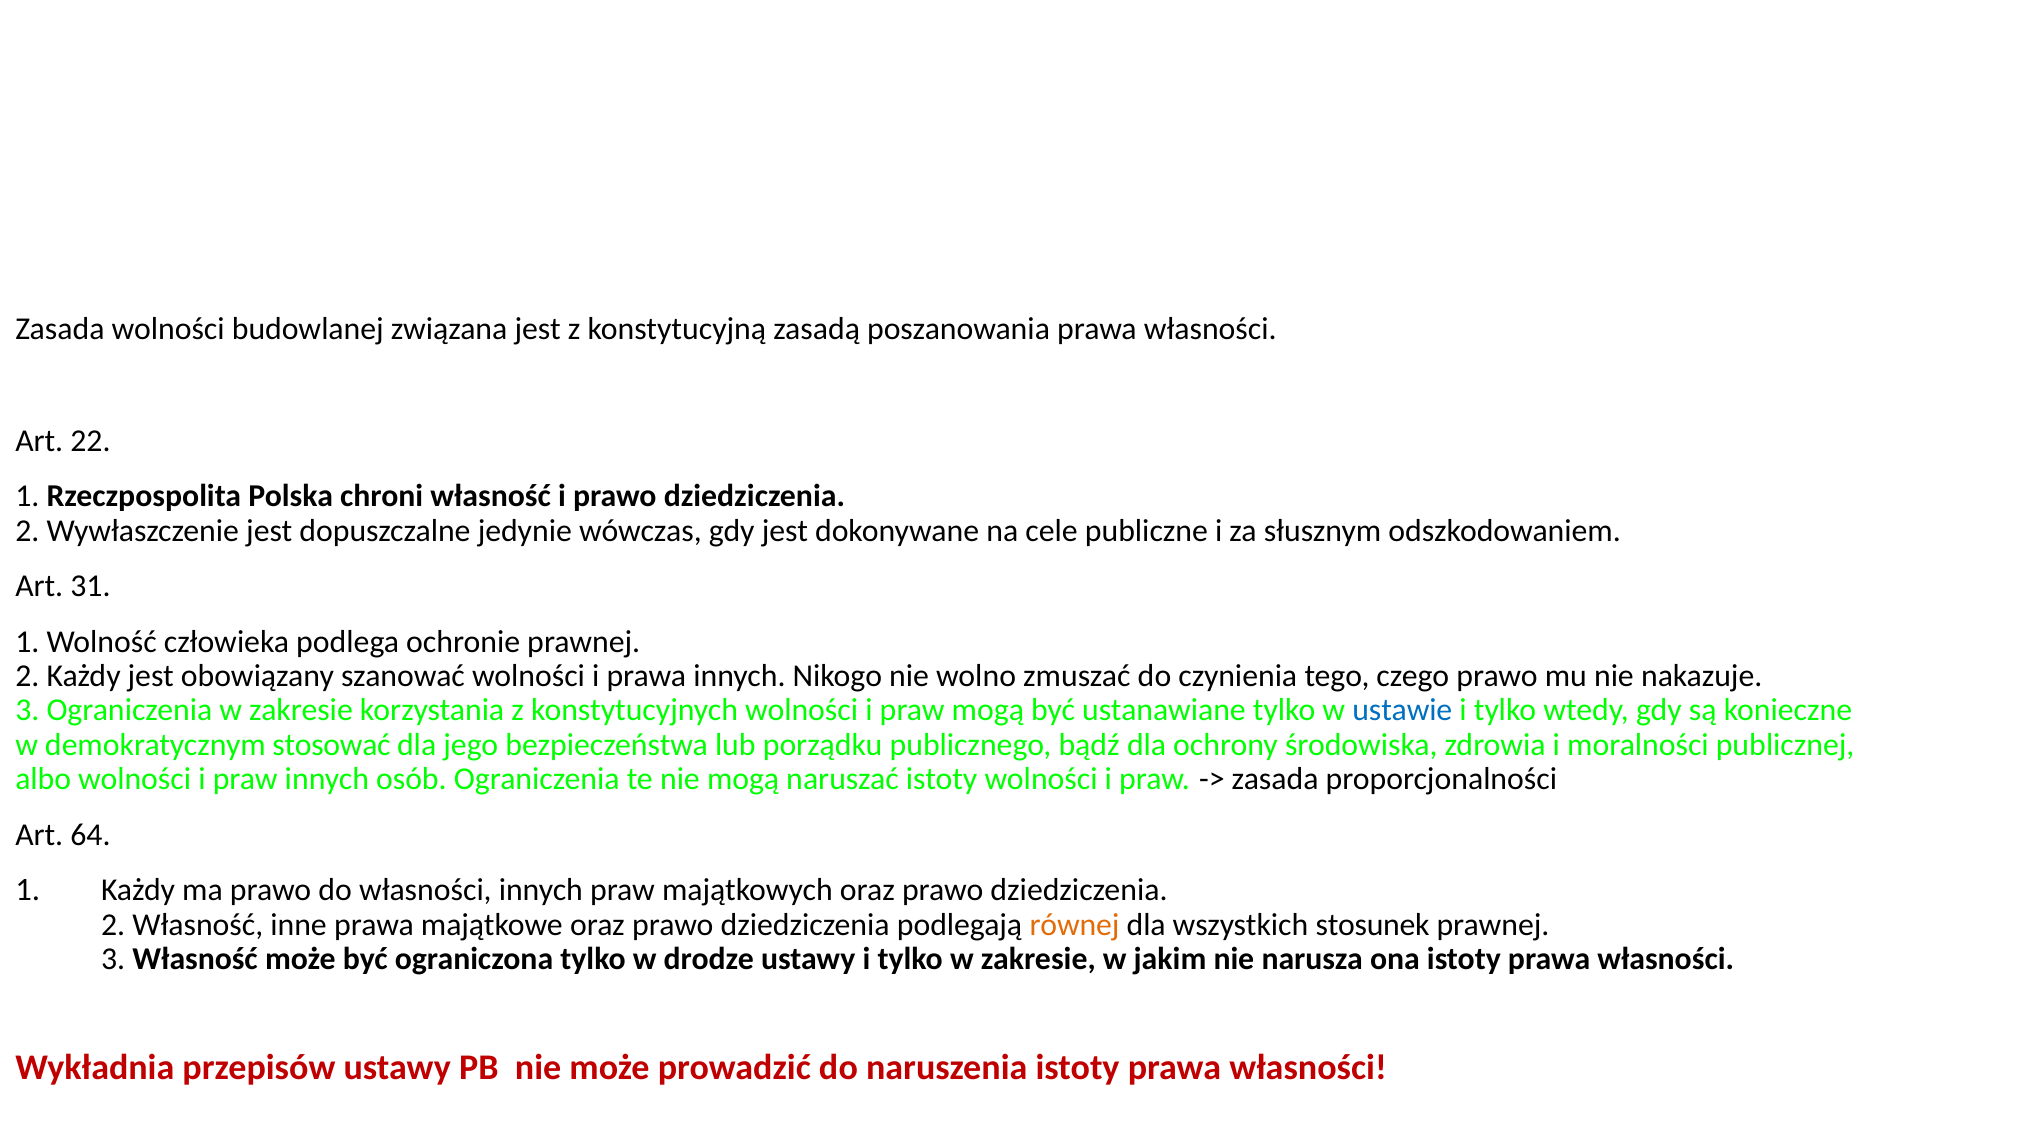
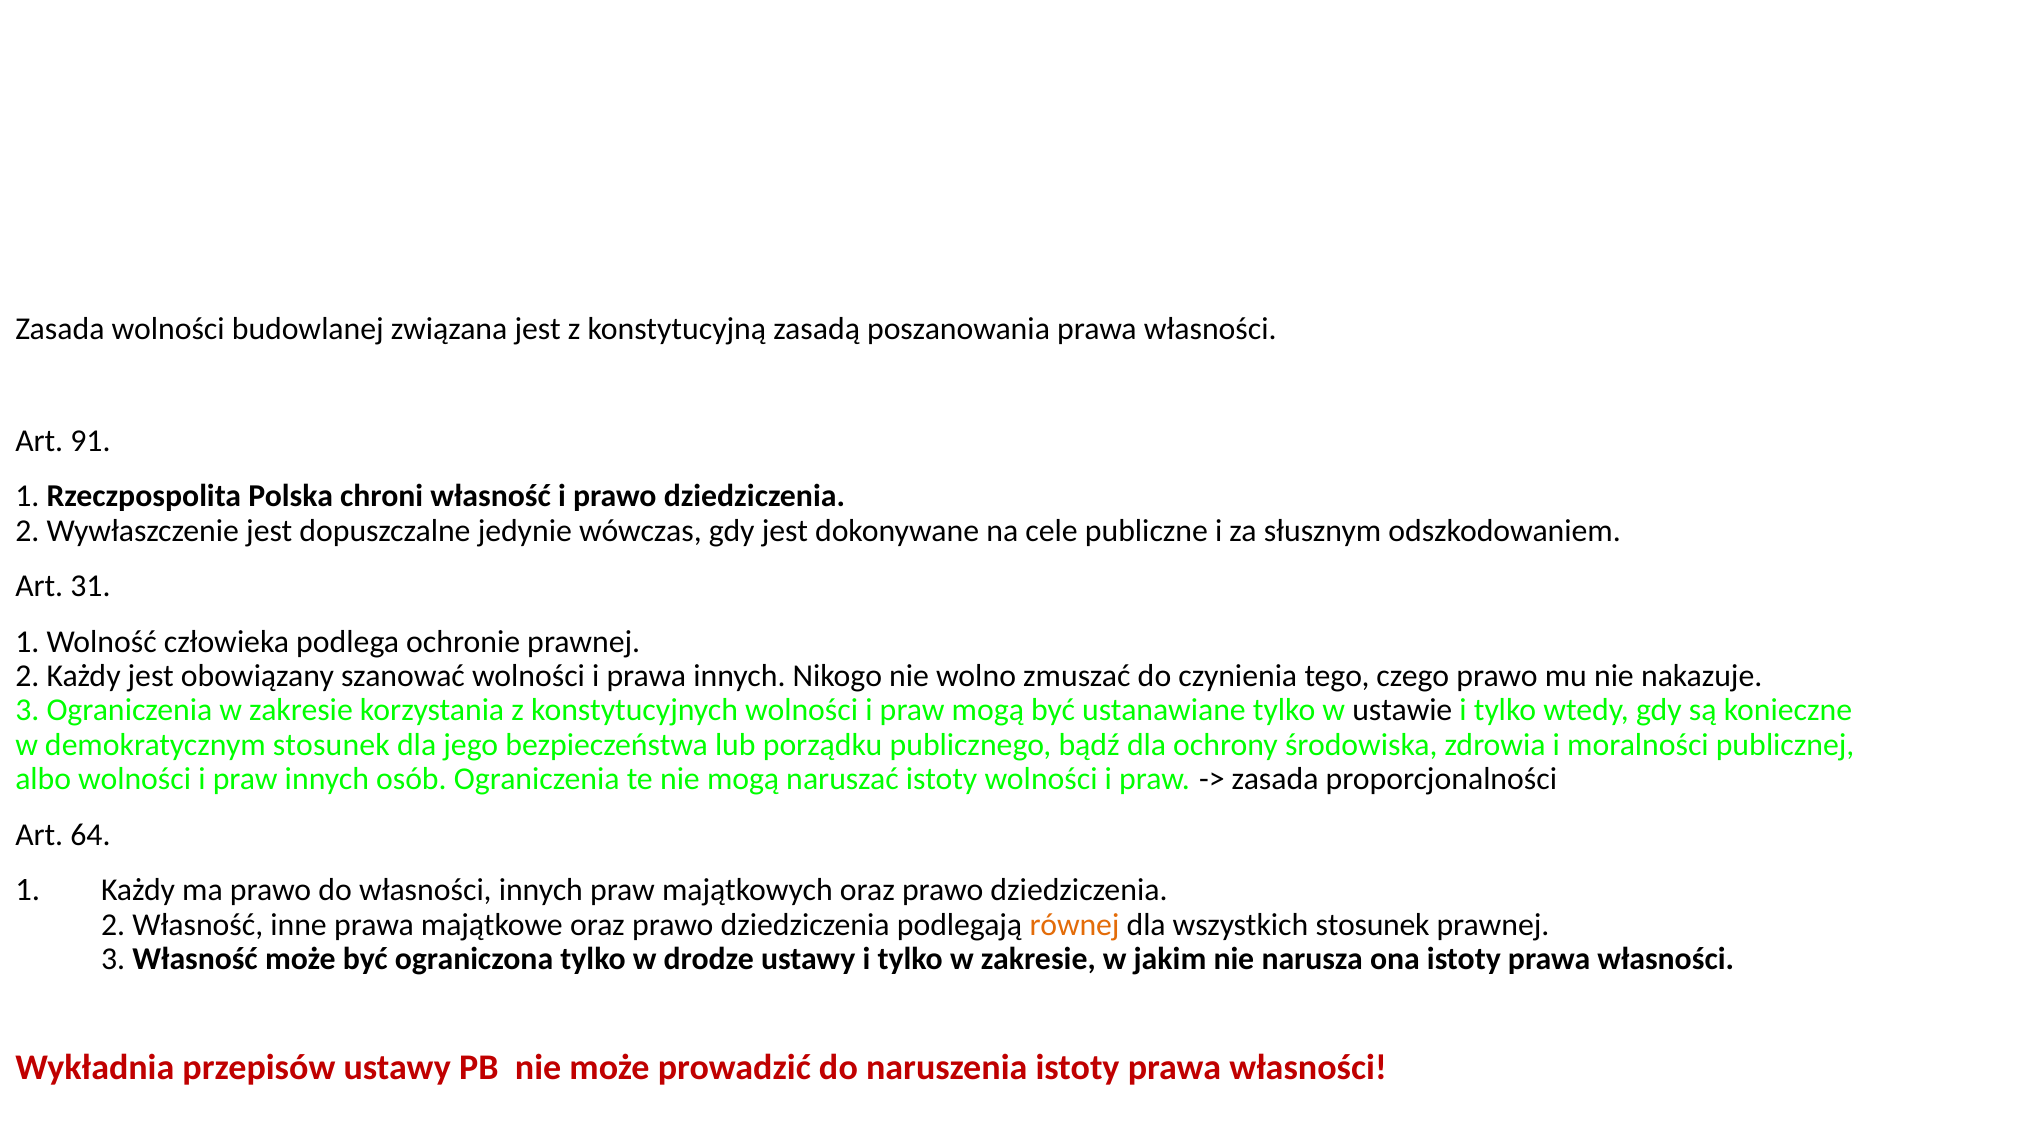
22: 22 -> 91
ustawie colour: blue -> black
demokratycznym stosować: stosować -> stosunek
